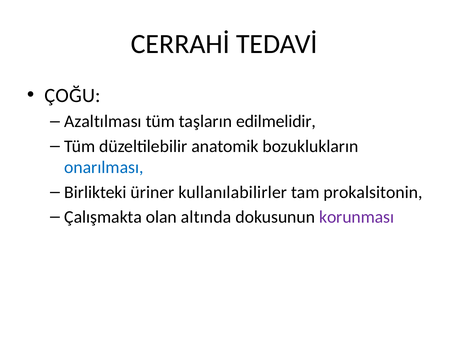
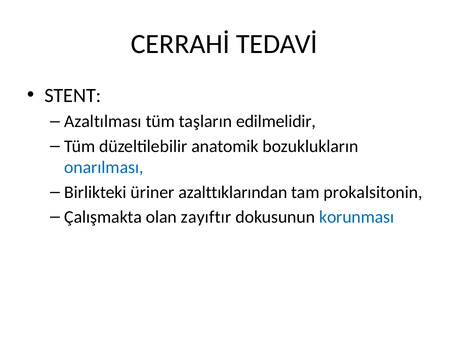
ÇOĞU: ÇOĞU -> STENT
kullanılabilirler: kullanılabilirler -> azalttıklarından
altında: altında -> zayıftır
korunması colour: purple -> blue
